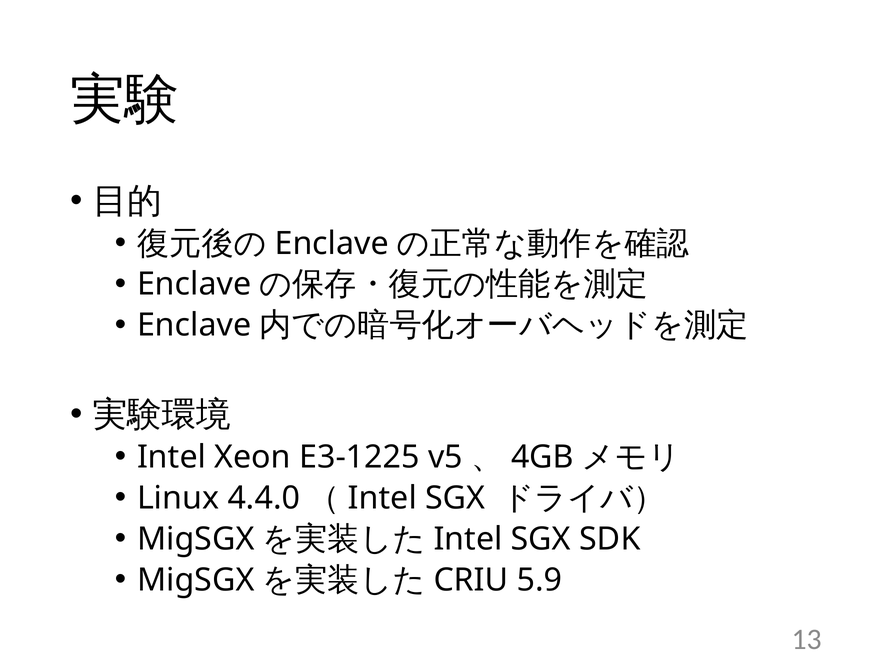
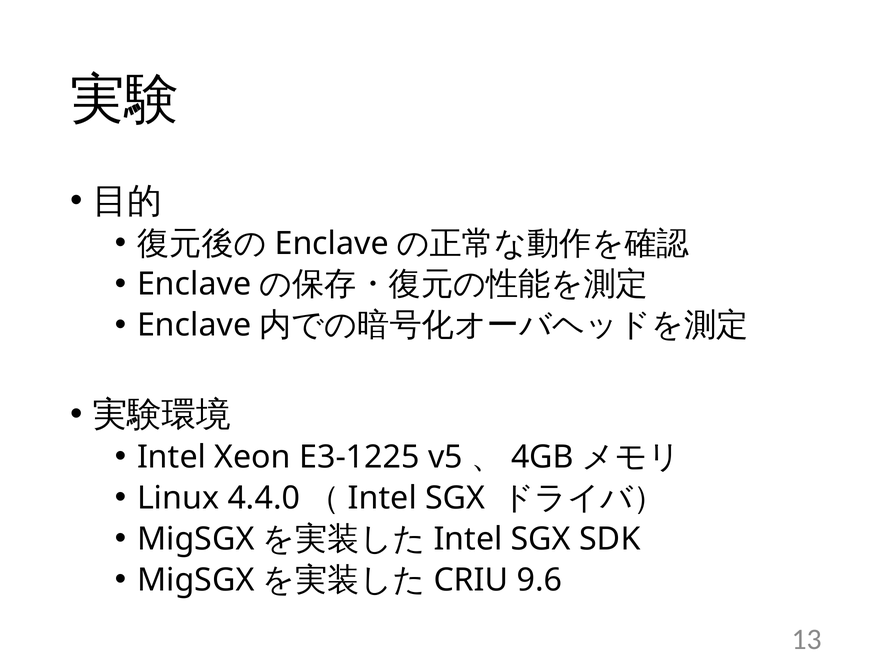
5.9: 5.9 -> 9.6
